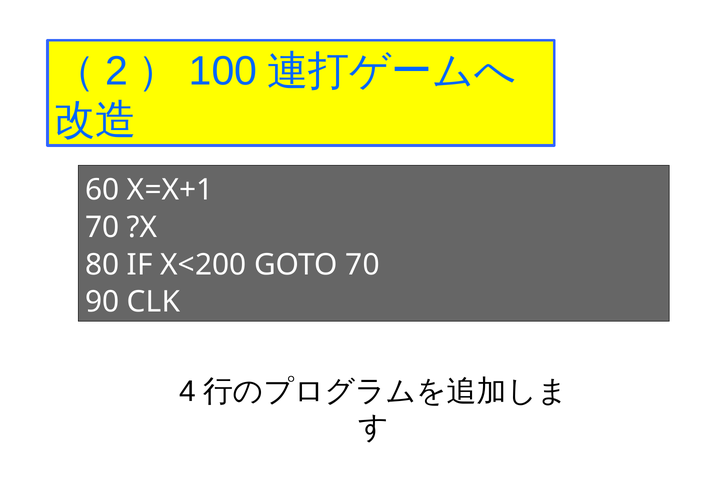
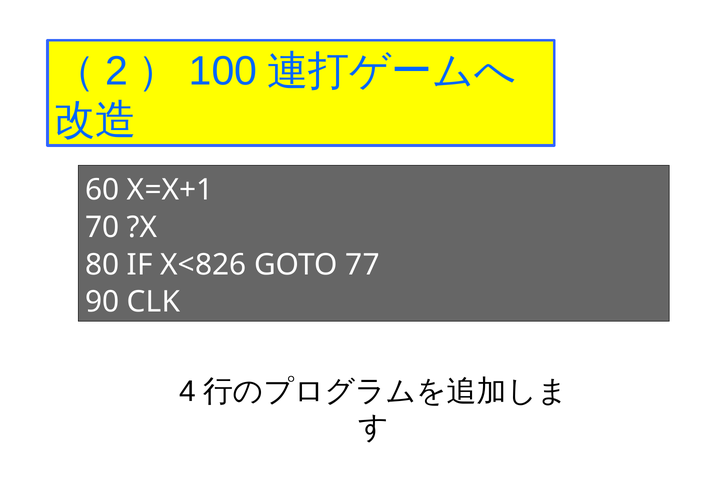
X<200: X<200 -> X<826
GOTO 70: 70 -> 77
